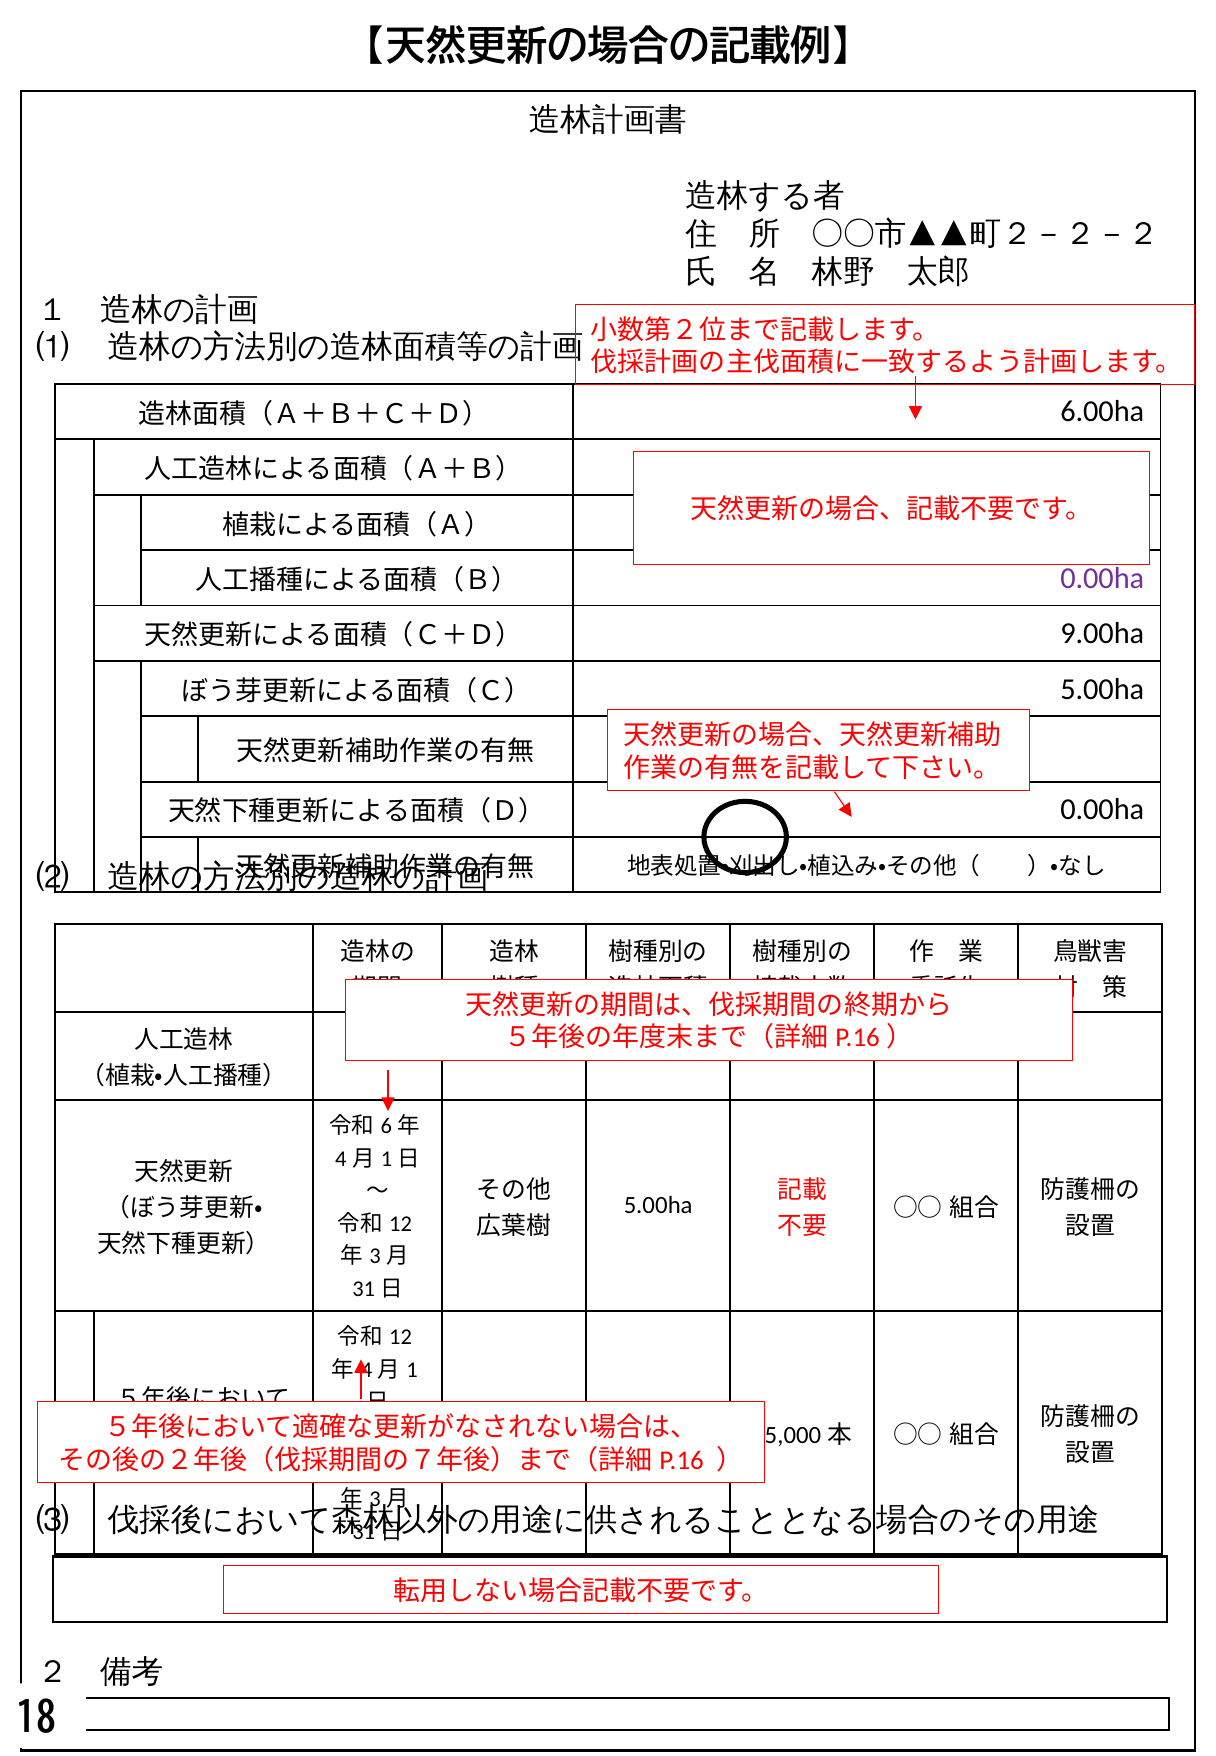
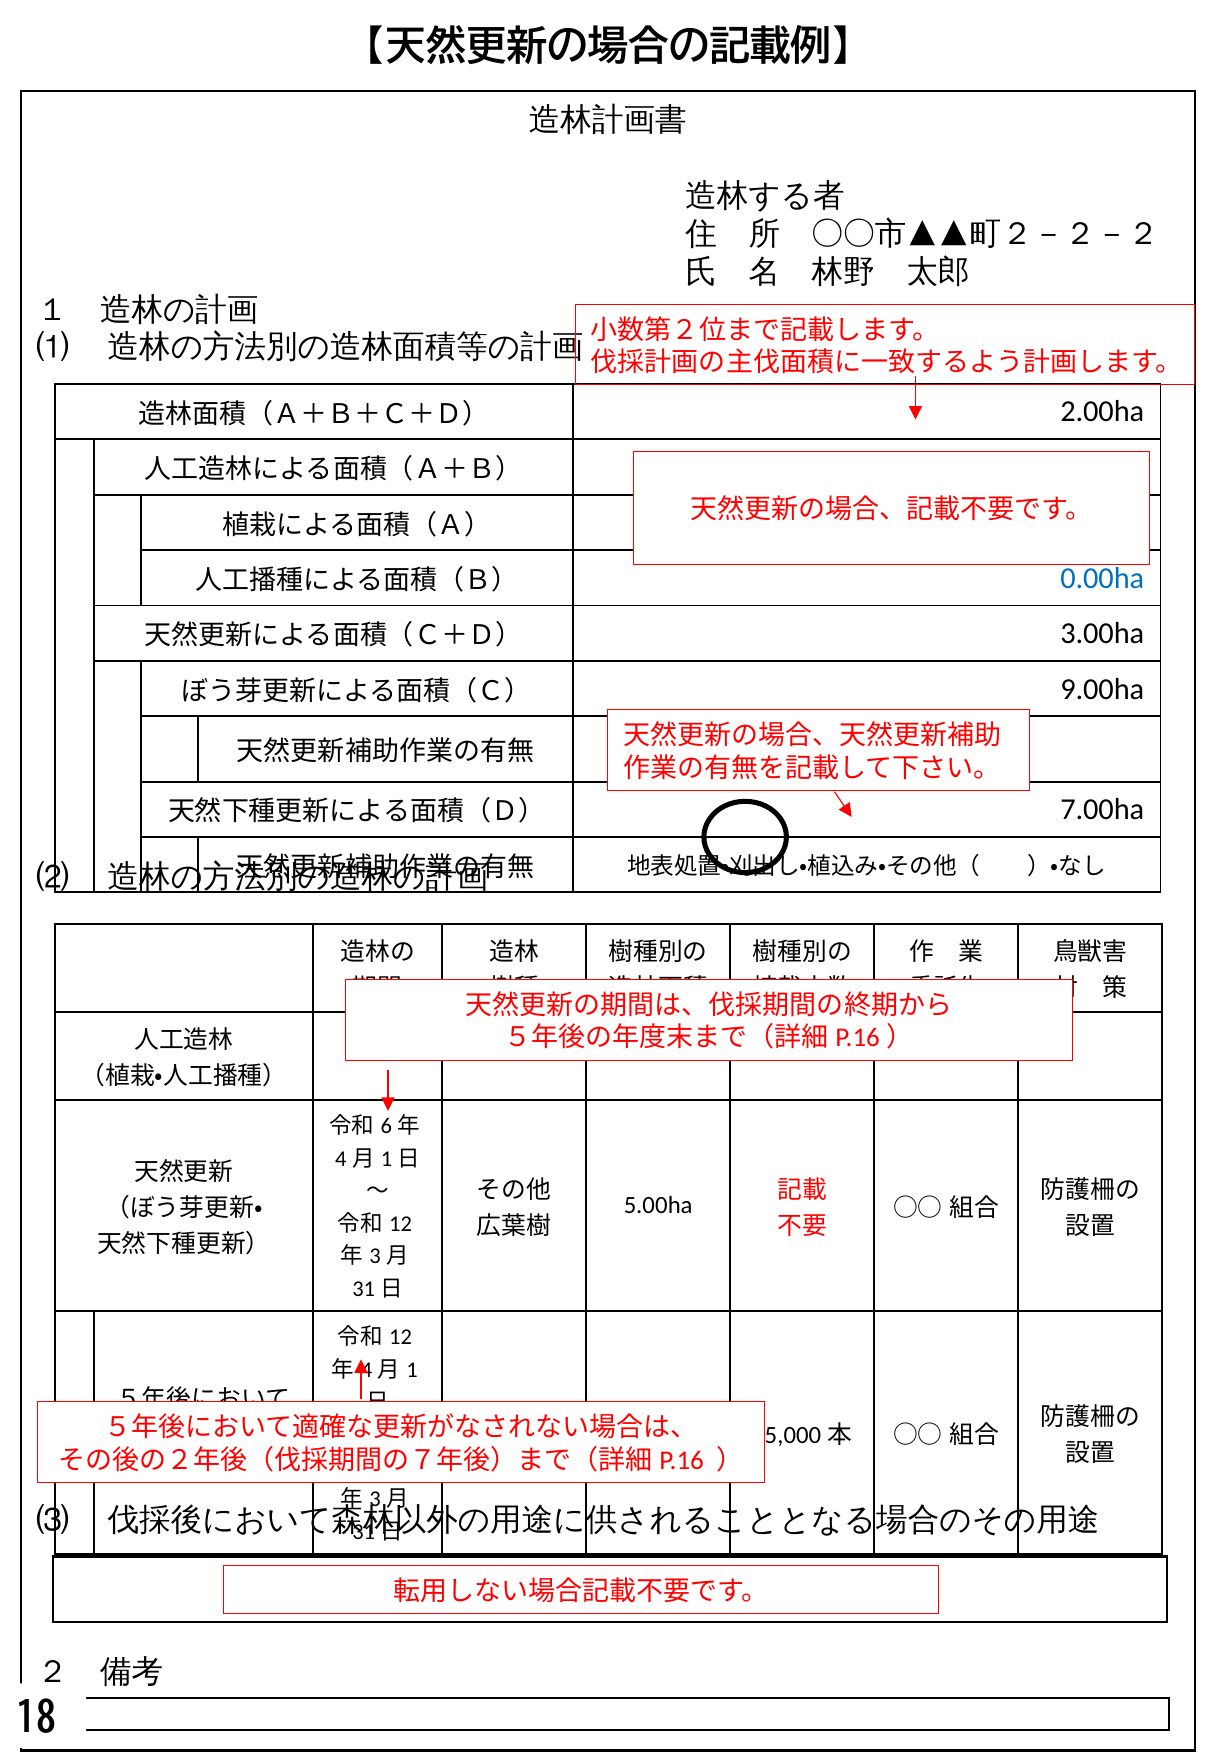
6.00ha: 6.00ha -> 2.00ha
0.00ha at (1102, 578) colour: purple -> blue
9.00ha: 9.00ha -> 3.00ha
5.00ha at (1102, 689): 5.00ha -> 9.00ha
0.00ha at (1102, 810): 0.00ha -> 7.00ha
